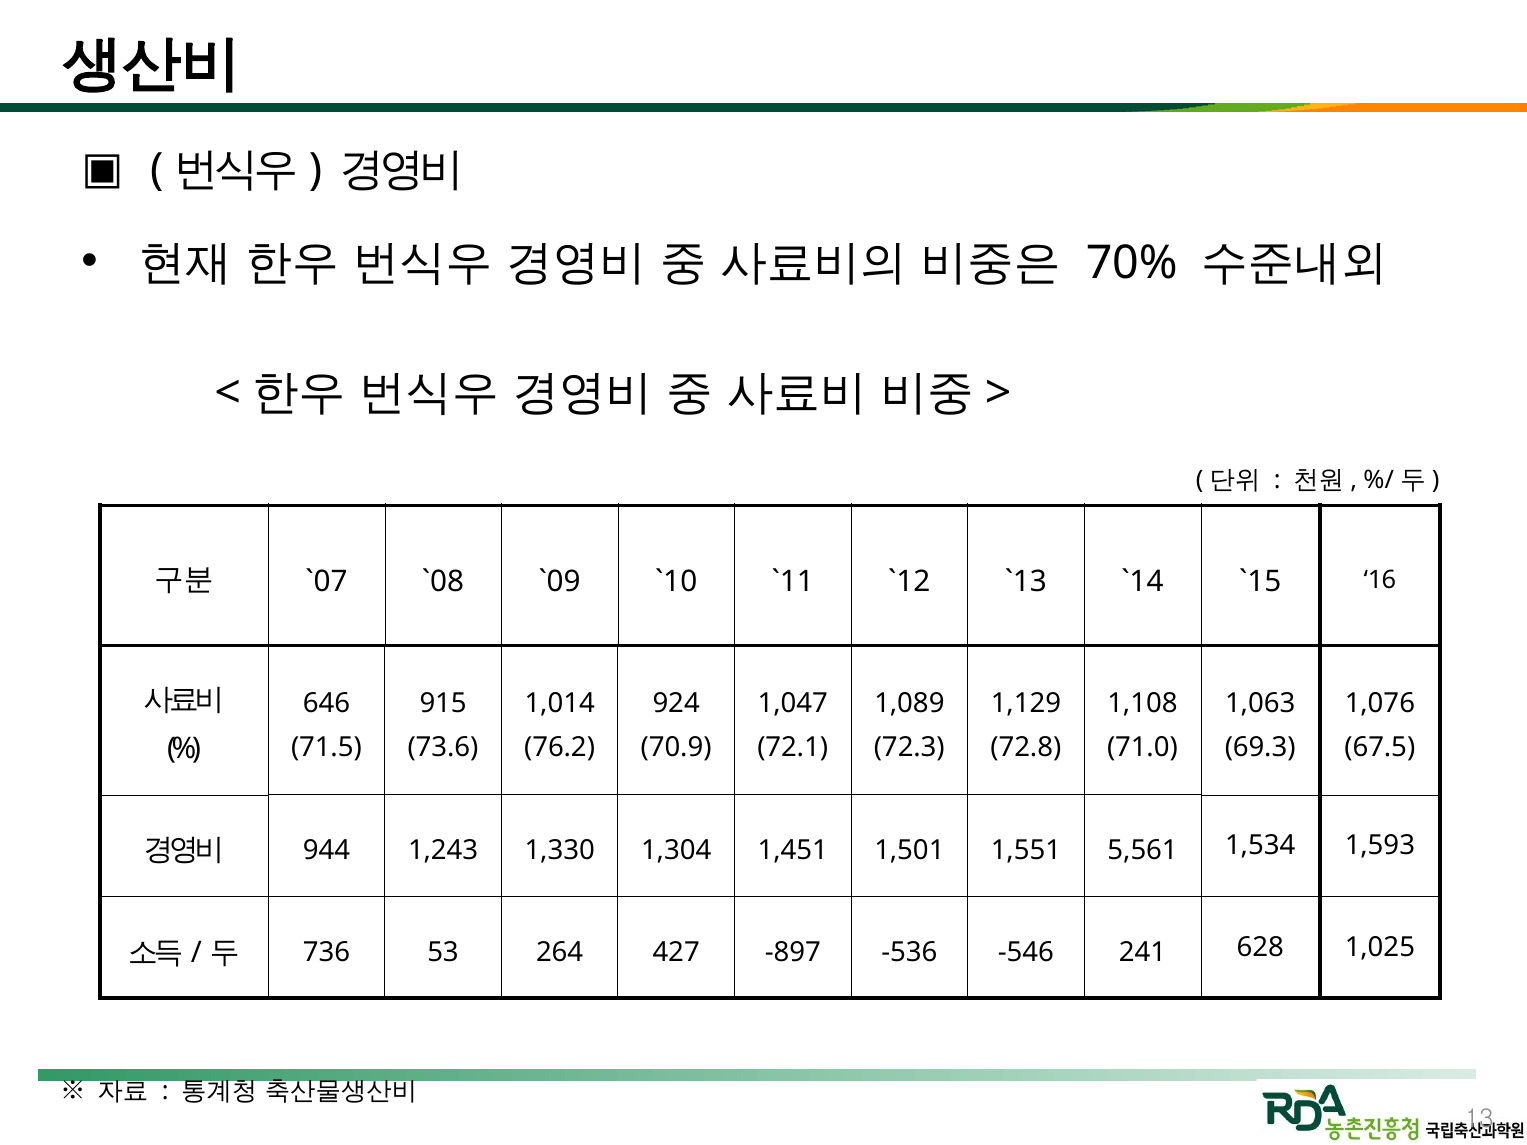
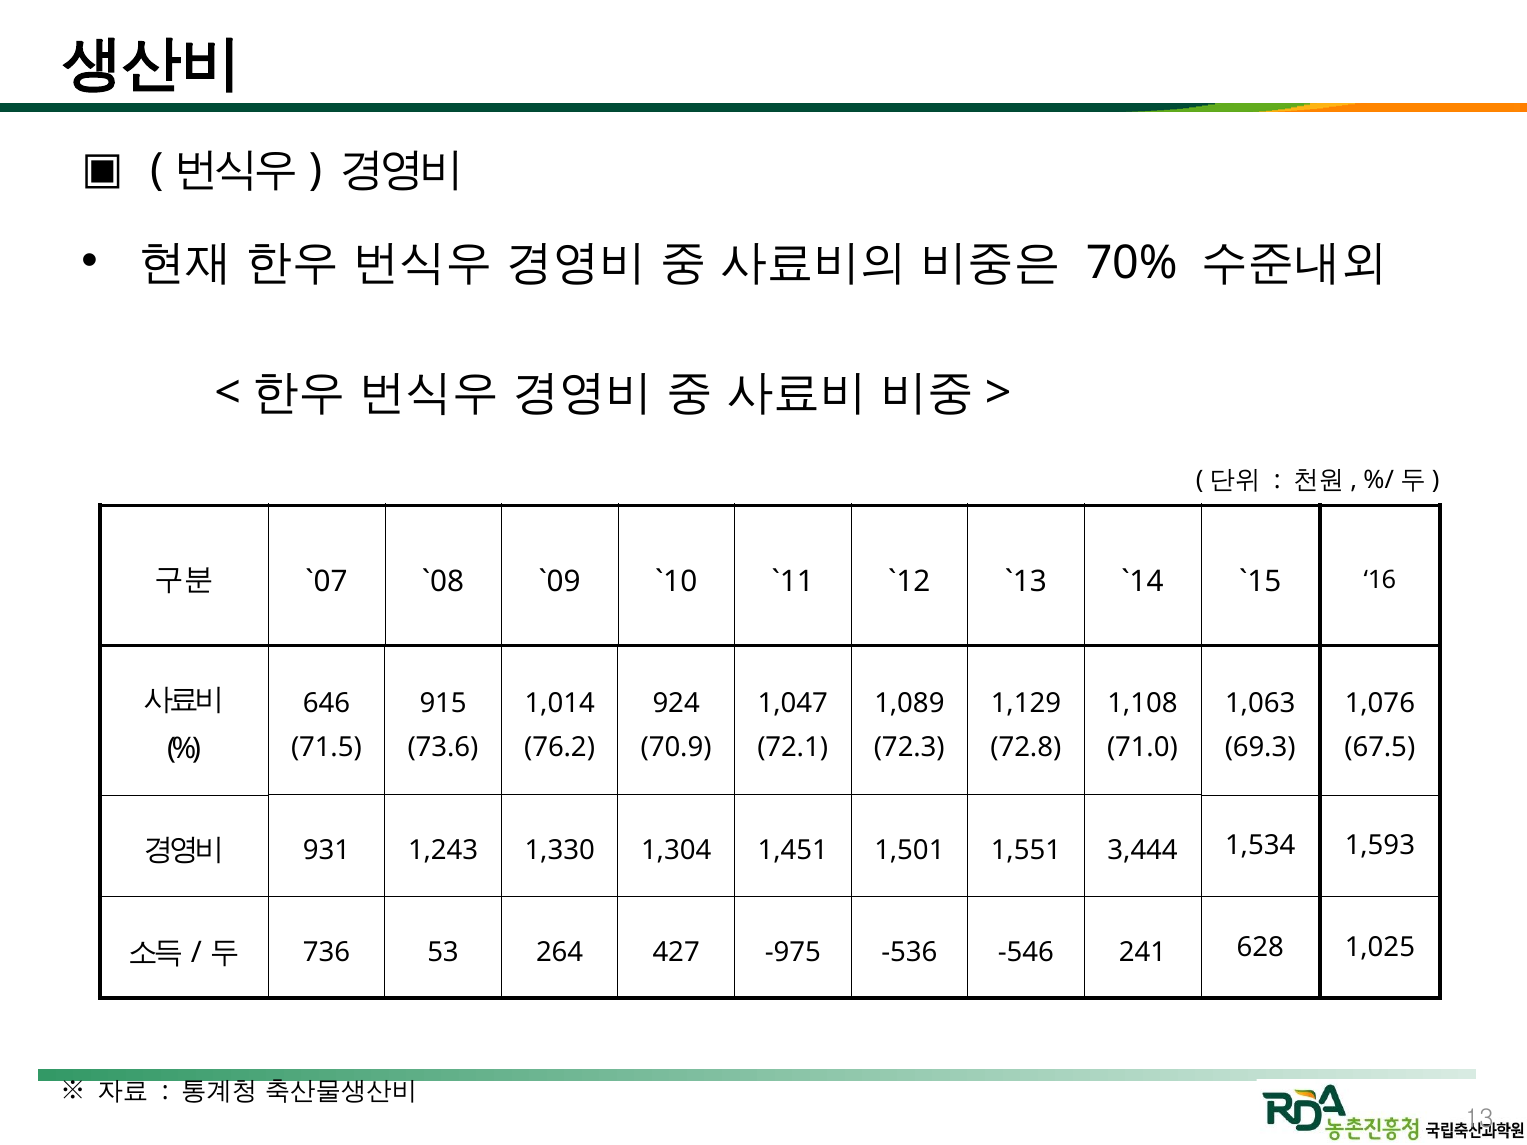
944: 944 -> 931
5,561: 5,561 -> 3,444
-897: -897 -> -975
